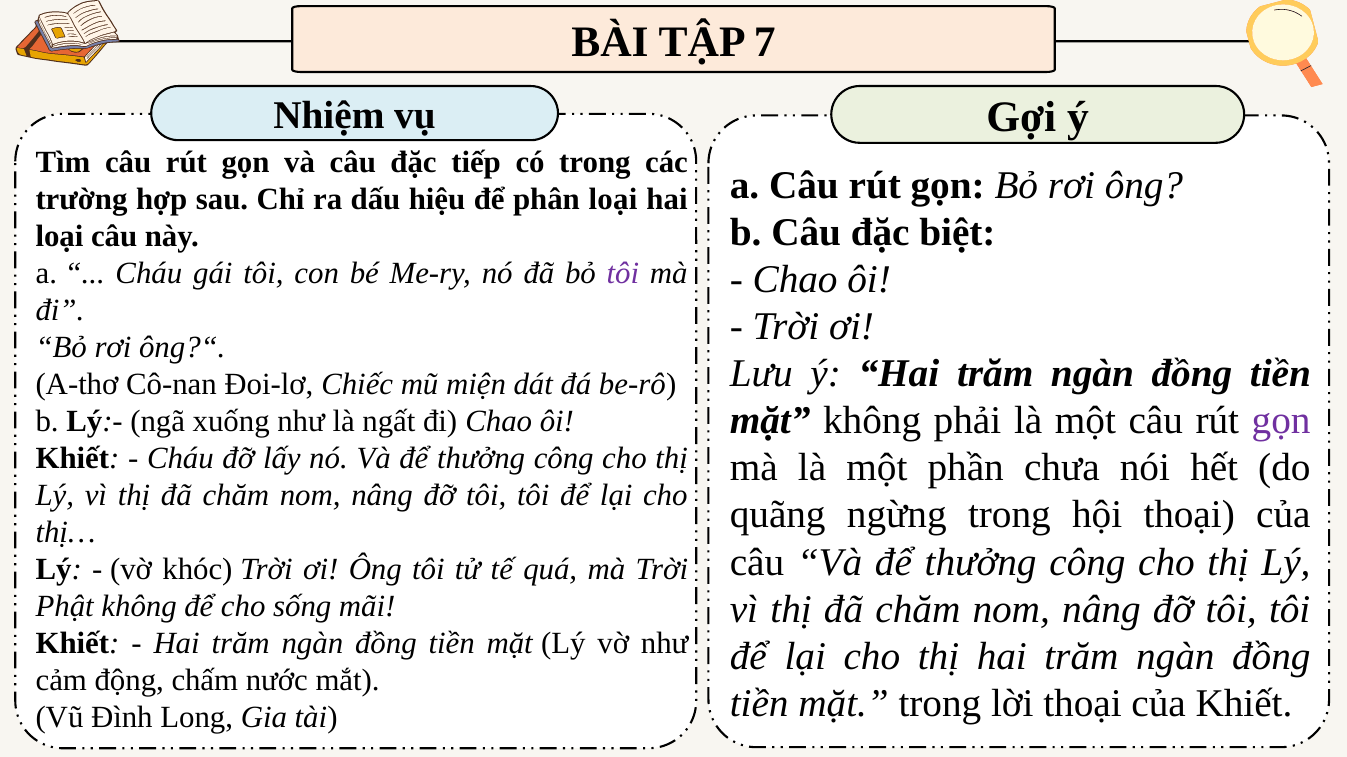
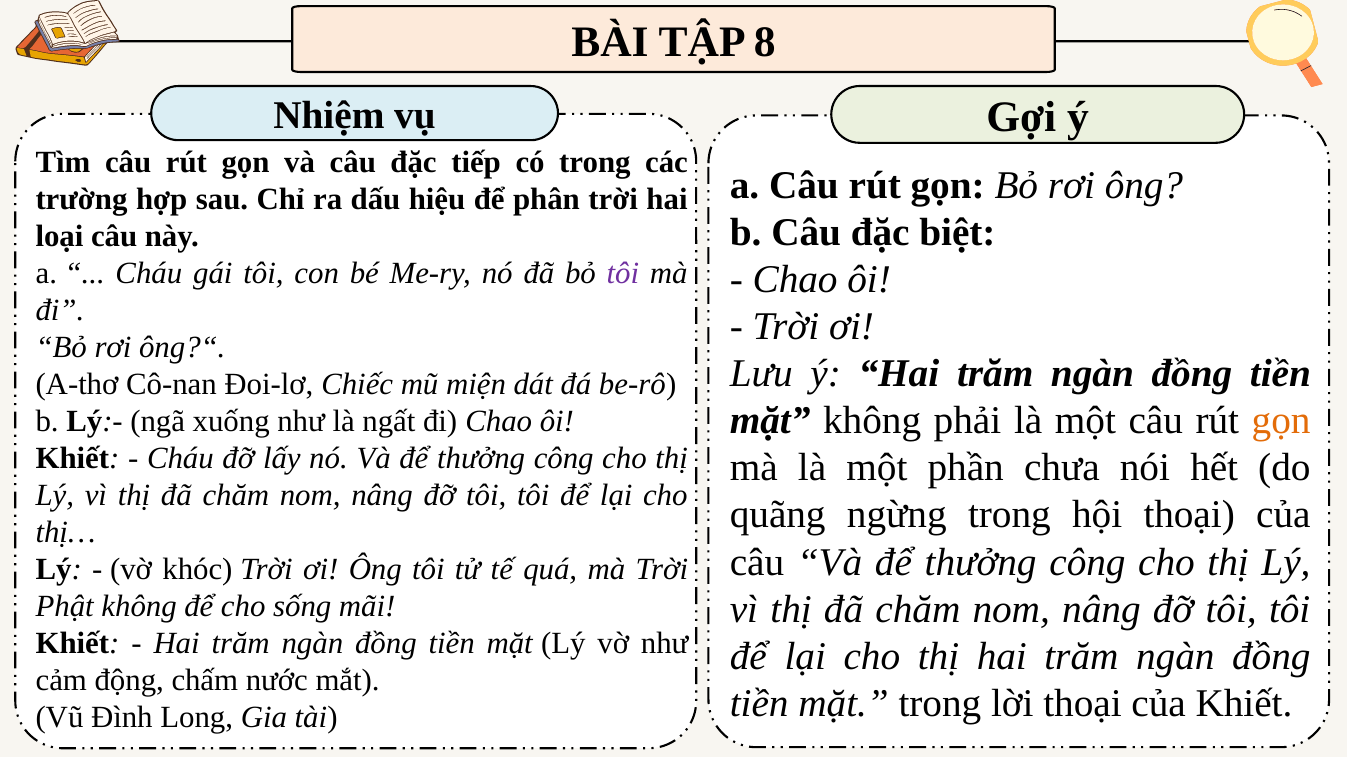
7: 7 -> 8
phân loại: loại -> trời
gọn at (1281, 421) colour: purple -> orange
